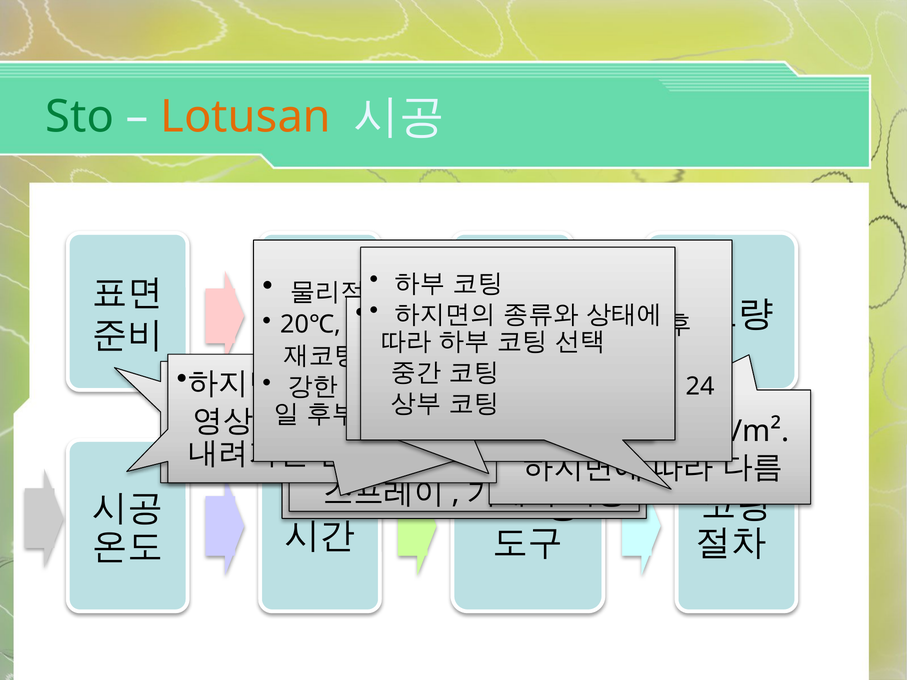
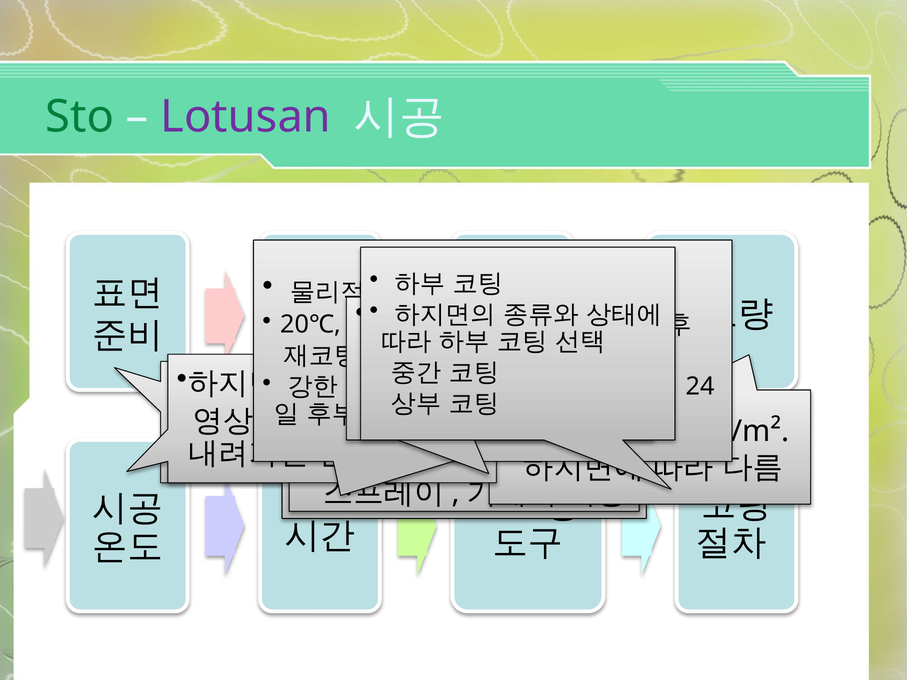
Lotusan colour: orange -> purple
